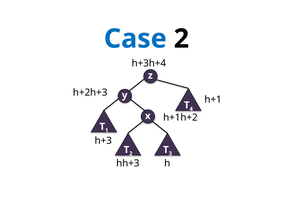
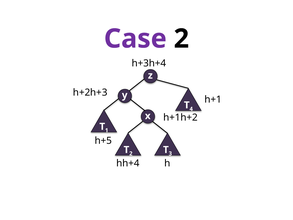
Case colour: blue -> purple
h+3 at (103, 141): h+3 -> h+5
h+3 at (131, 163): h+3 -> h+4
